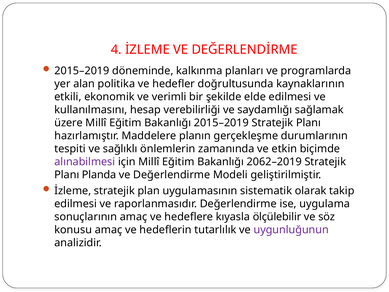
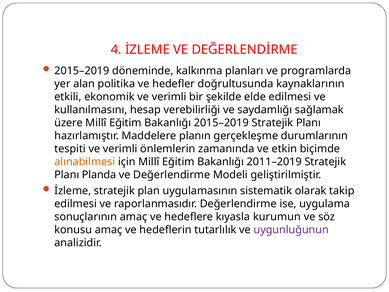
tespiti ve sağlıklı: sağlıklı -> verimli
alınabilmesi colour: purple -> orange
2062–2019: 2062–2019 -> 2011–2019
ölçülebilir: ölçülebilir -> kurumun
